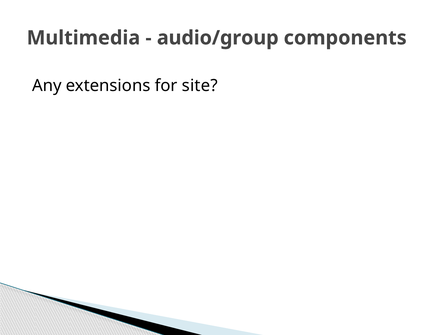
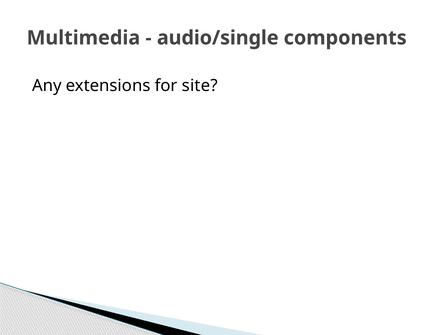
audio/group: audio/group -> audio/single
